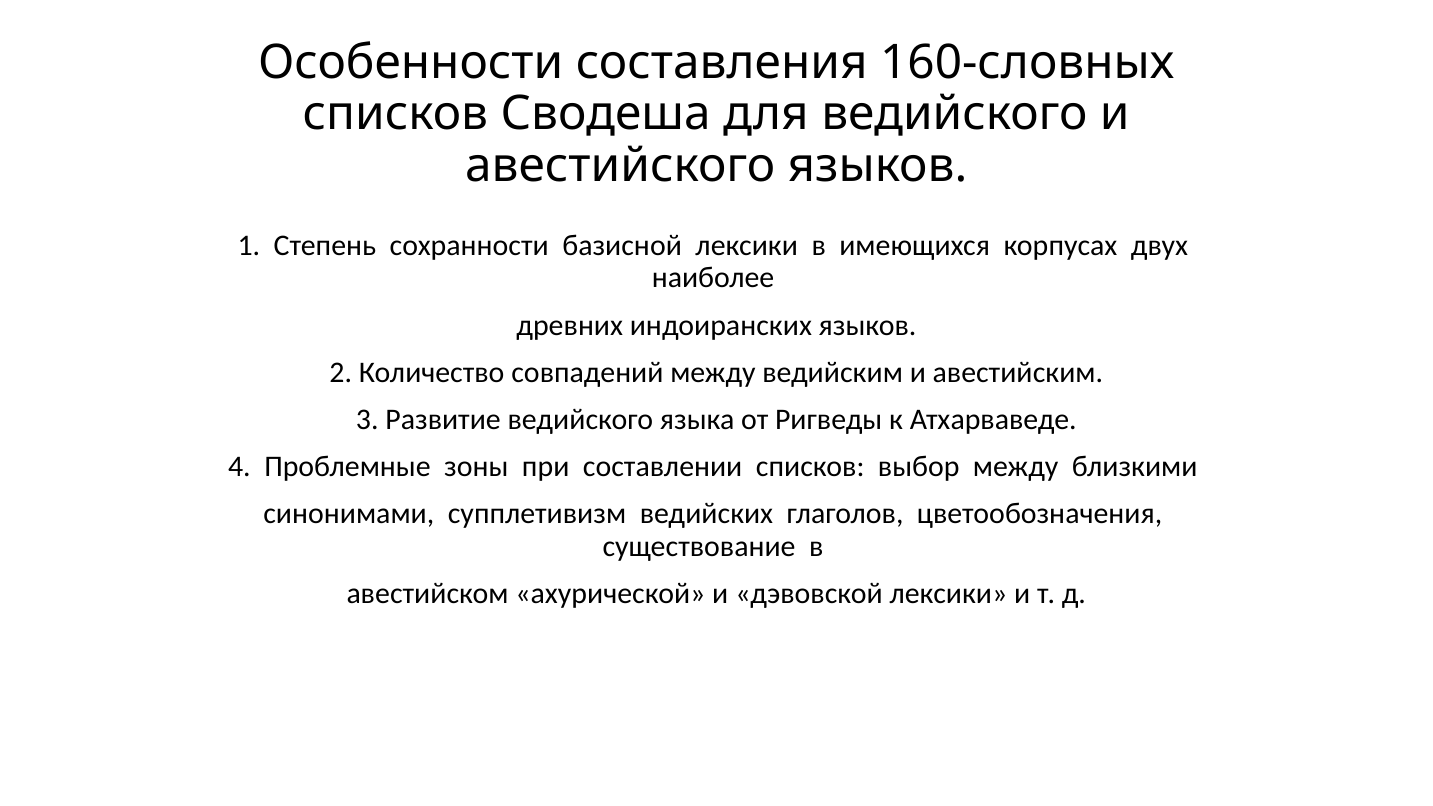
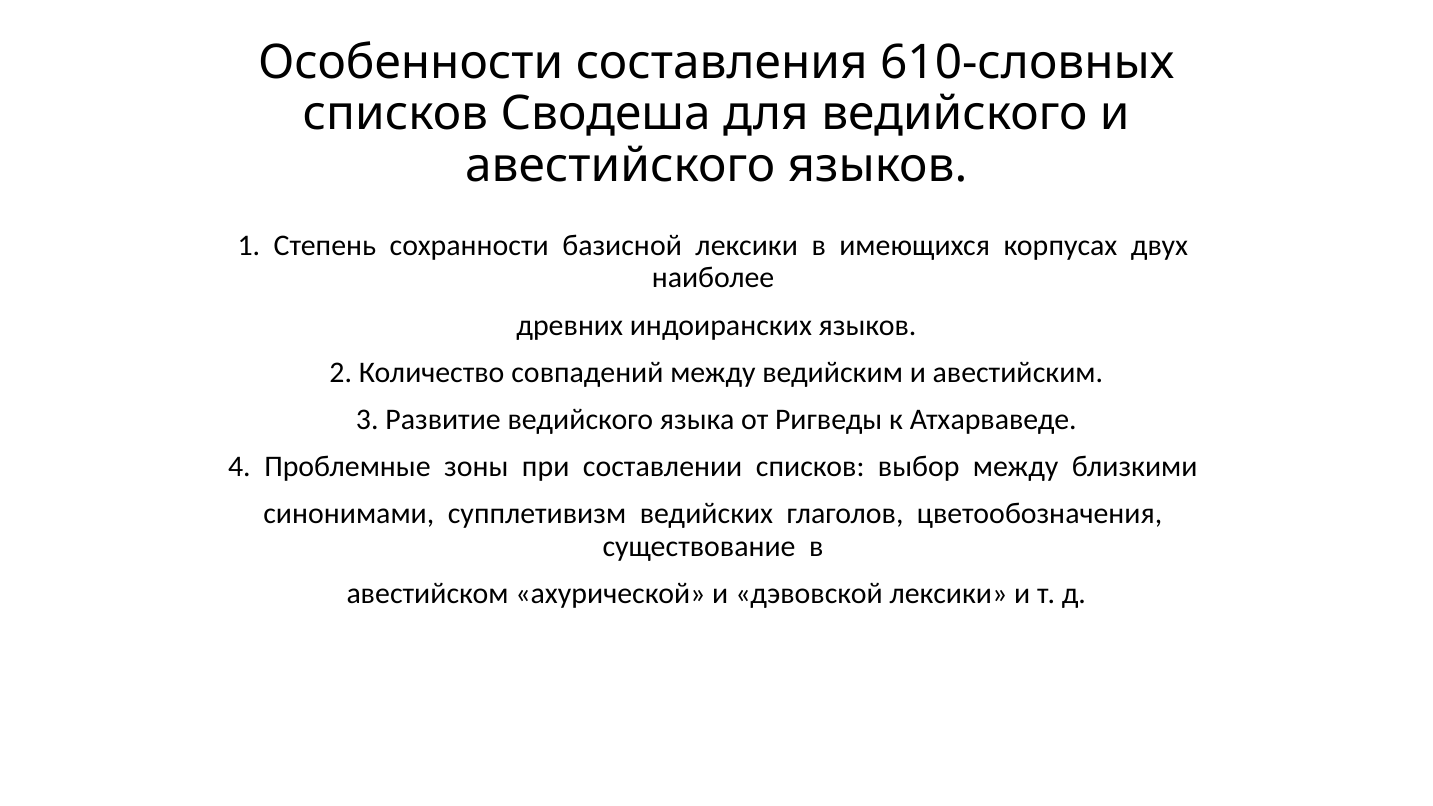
160-словных: 160-словных -> 610-словных
